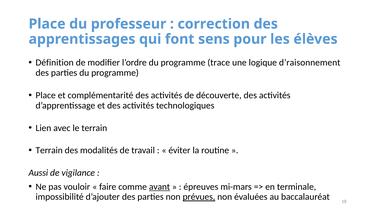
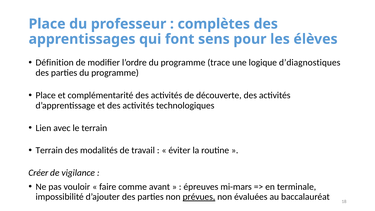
correction: correction -> complètes
d’raisonnement: d’raisonnement -> d’diagnostiques
Aussi: Aussi -> Créer
avant underline: present -> none
